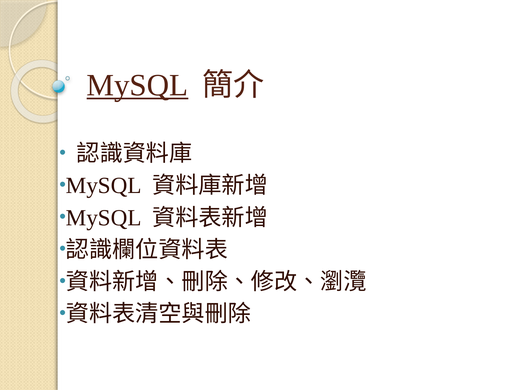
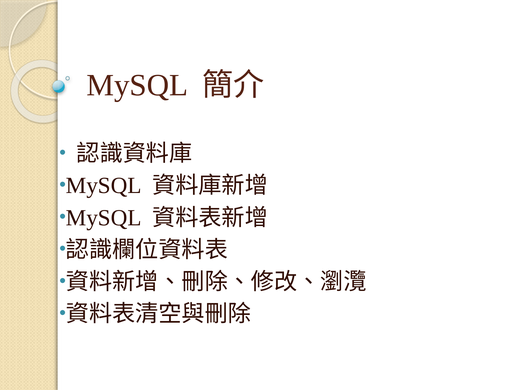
MySQL at (137, 85) underline: present -> none
